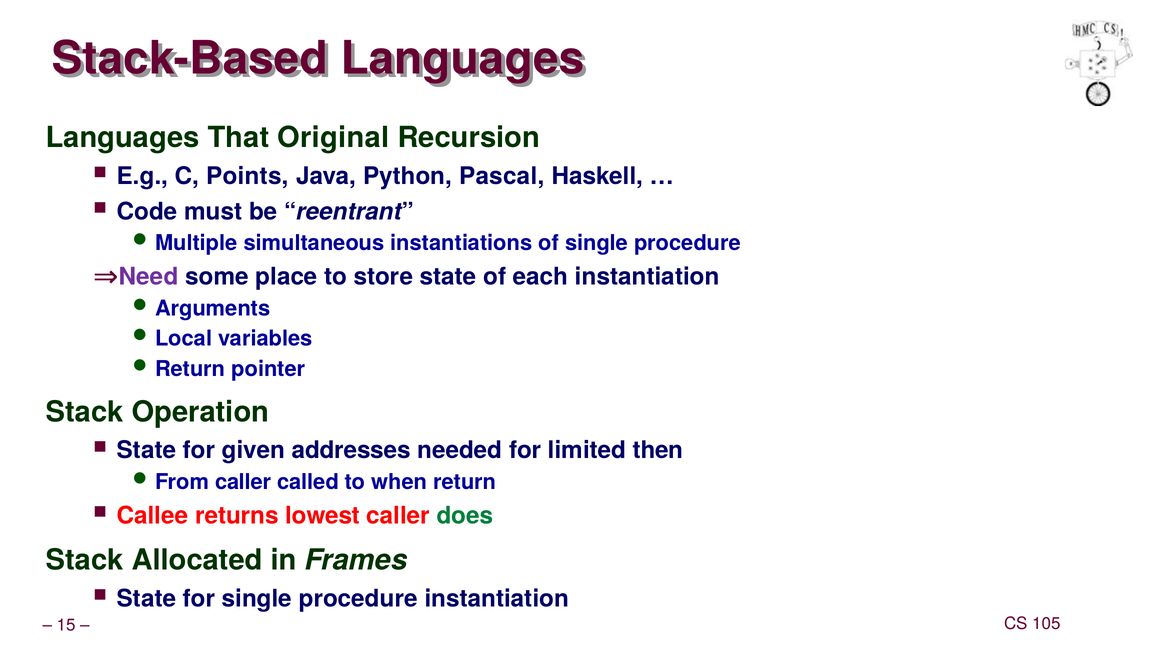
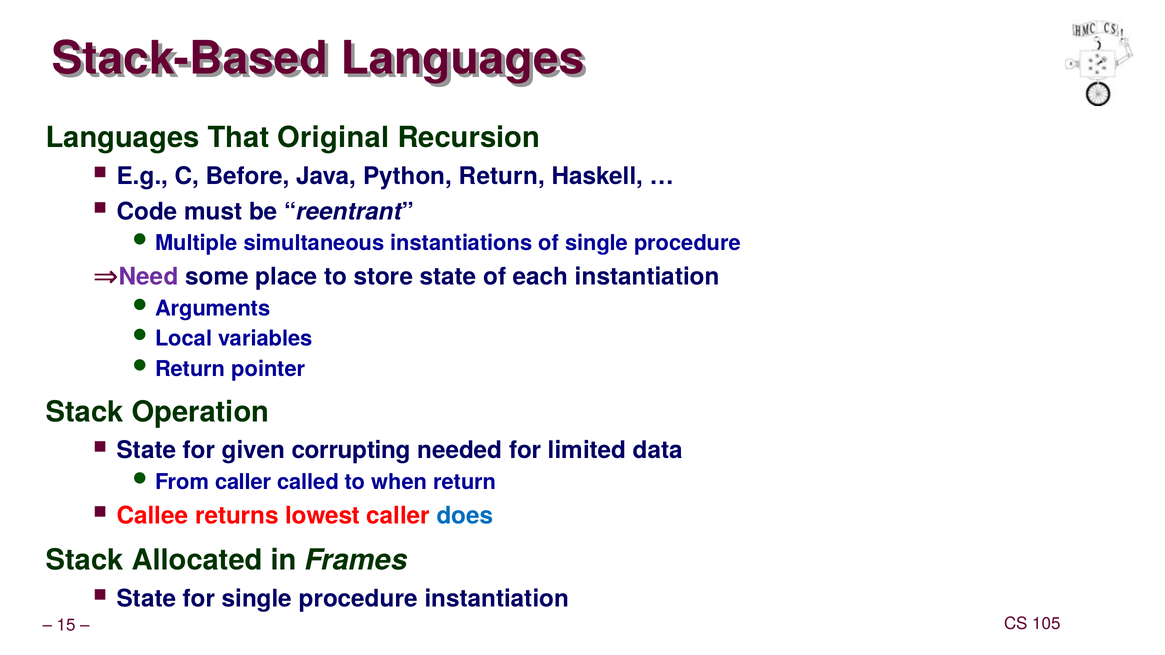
Points: Points -> Before
Python Pascal: Pascal -> Return
addresses: addresses -> corrupting
then: then -> data
does colour: green -> blue
